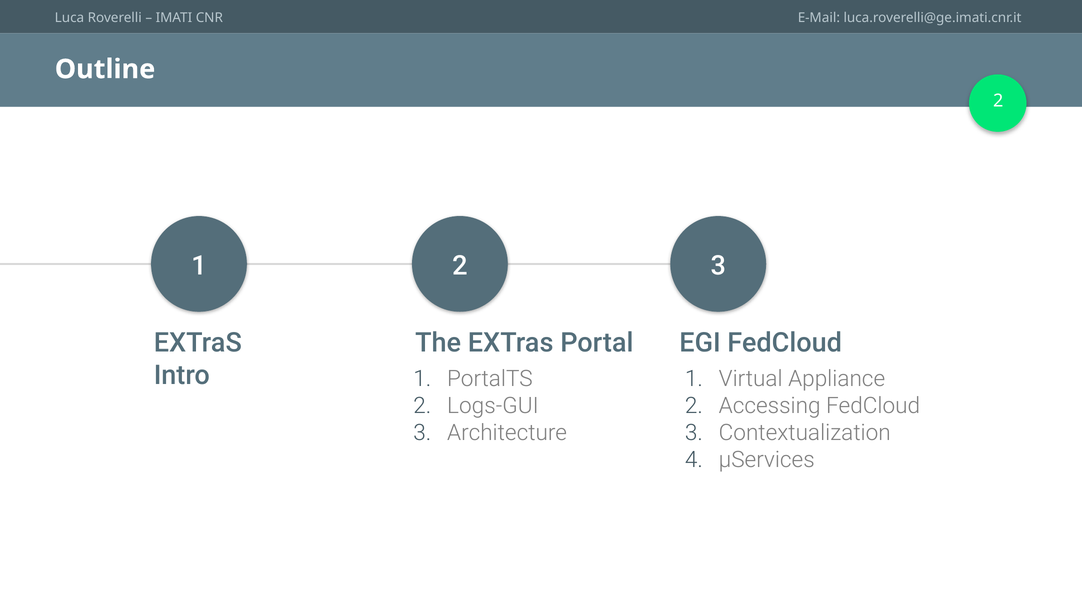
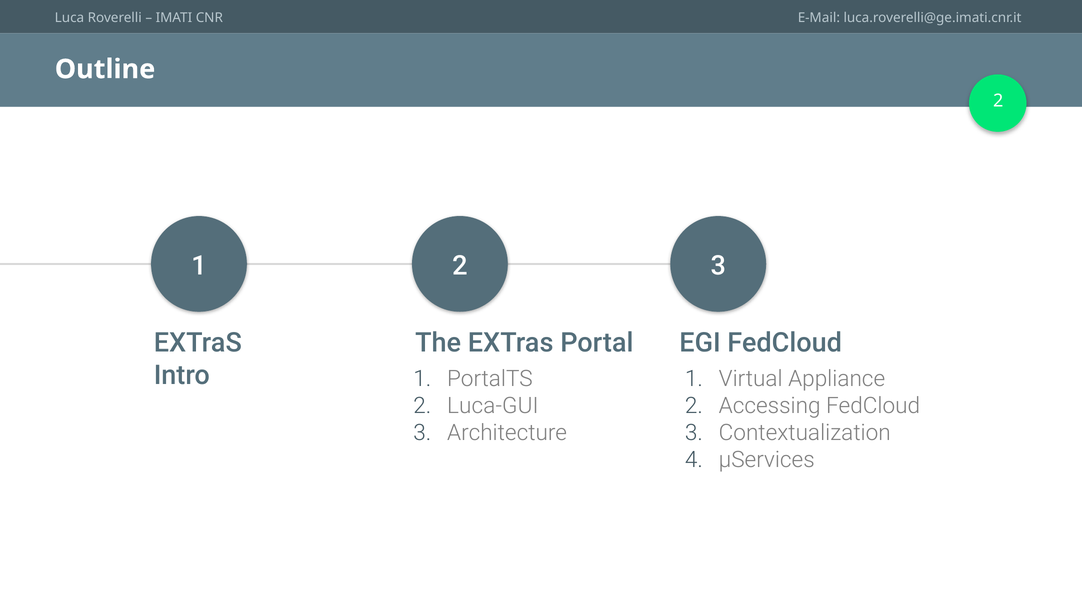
Logs-GUI: Logs-GUI -> Luca-GUI
